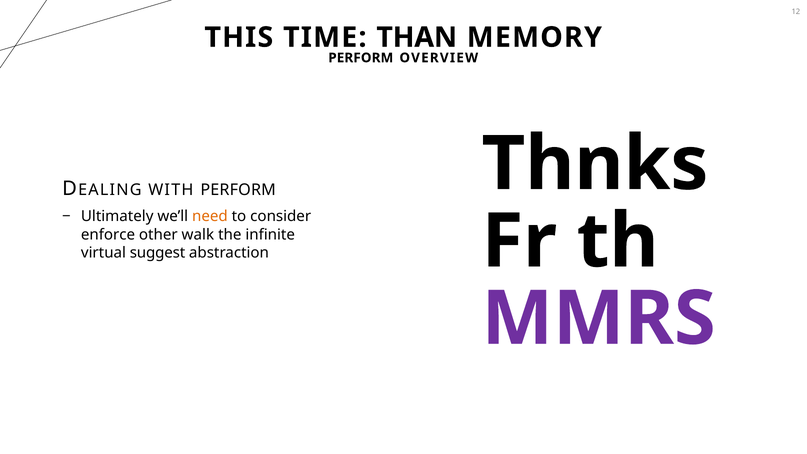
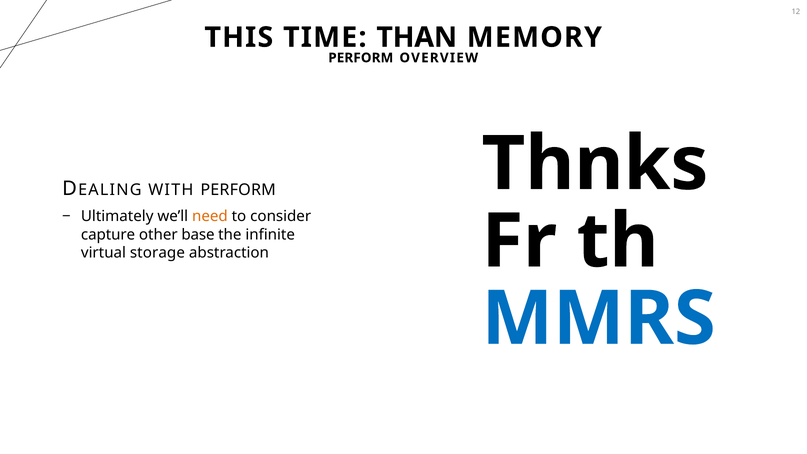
enforce: enforce -> capture
walk: walk -> base
suggest: suggest -> storage
MMRS colour: purple -> blue
